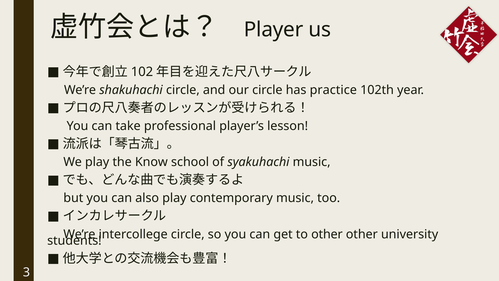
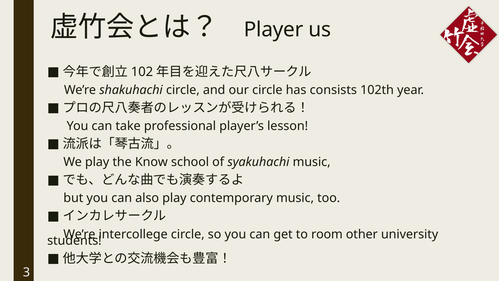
practice: practice -> consists
to other: other -> room
